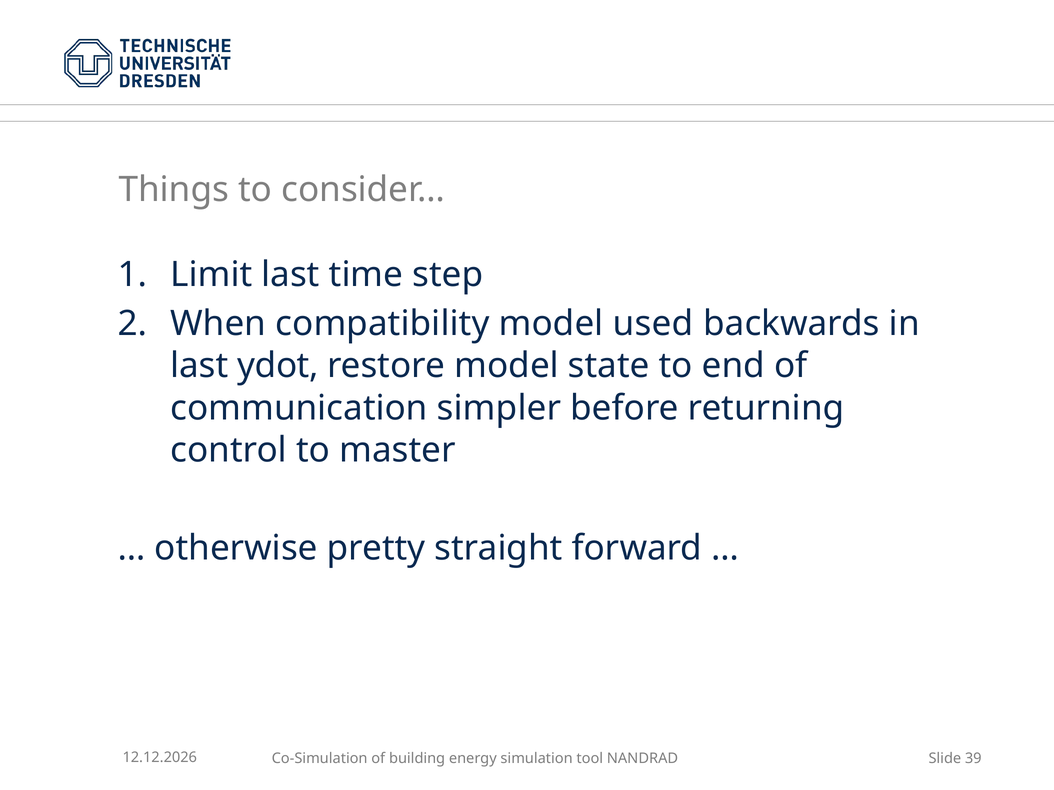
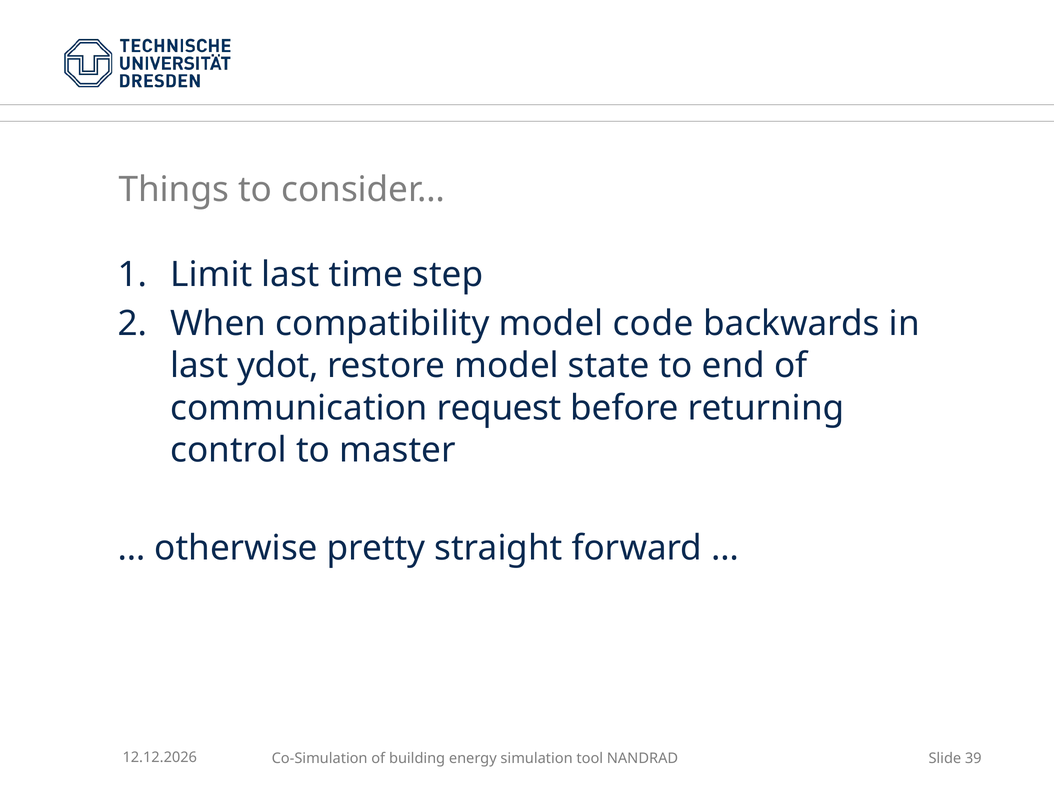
used: used -> code
simpler: simpler -> request
